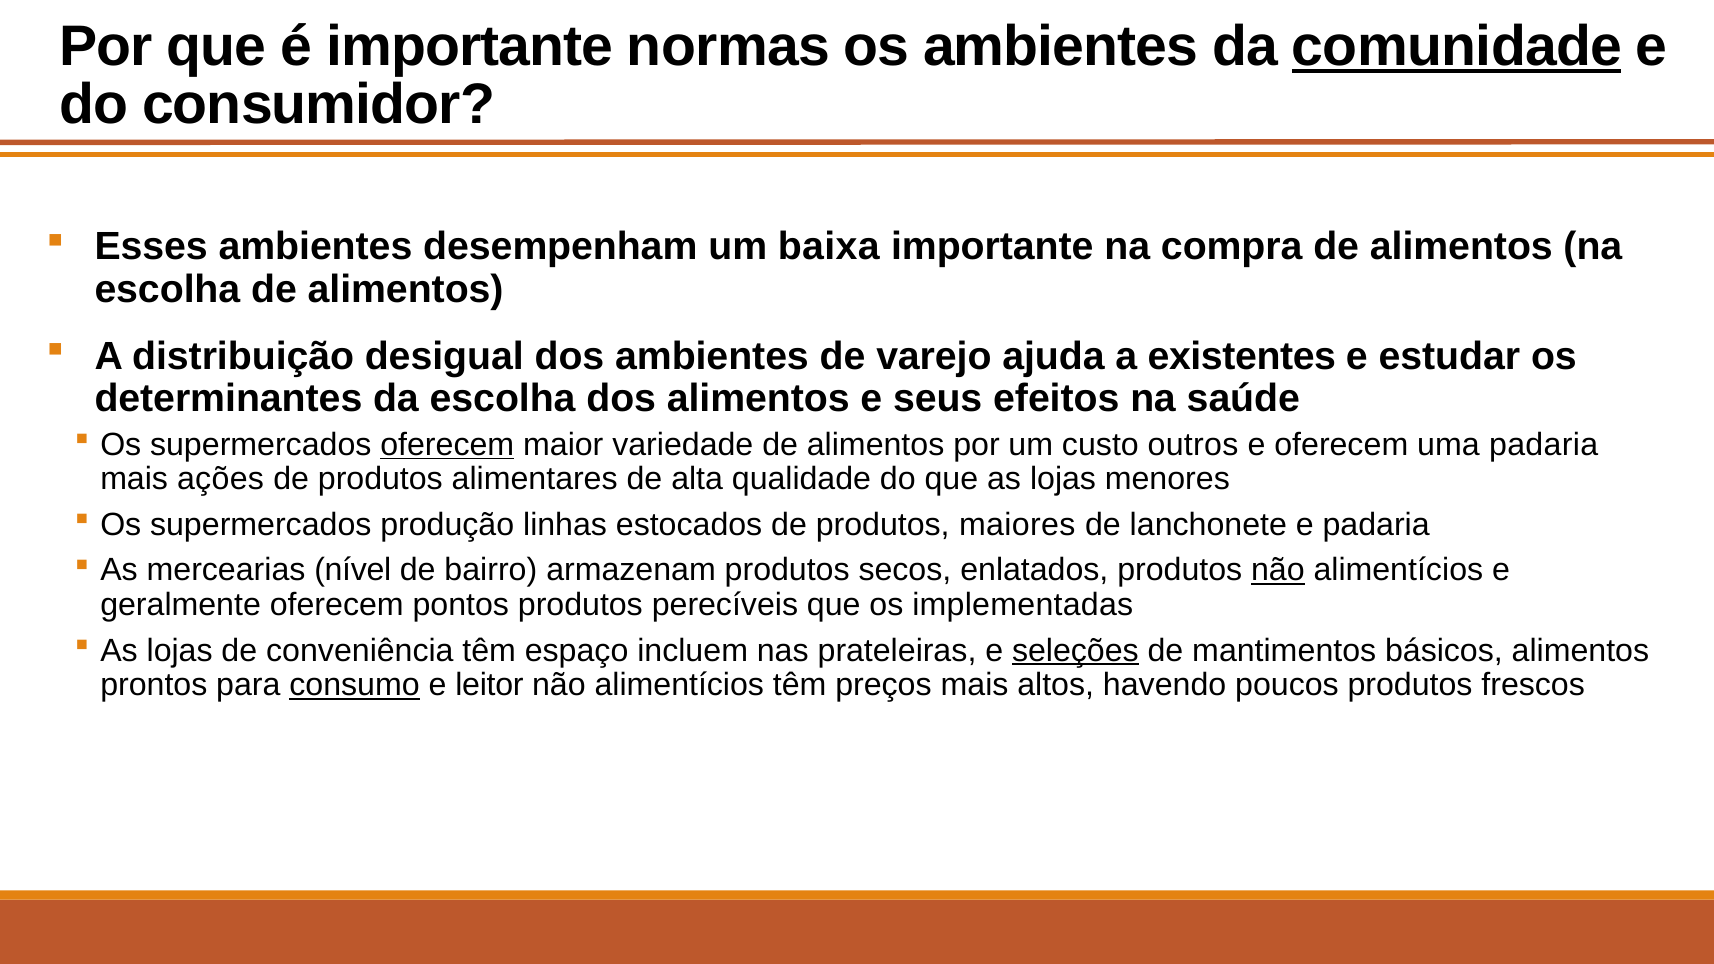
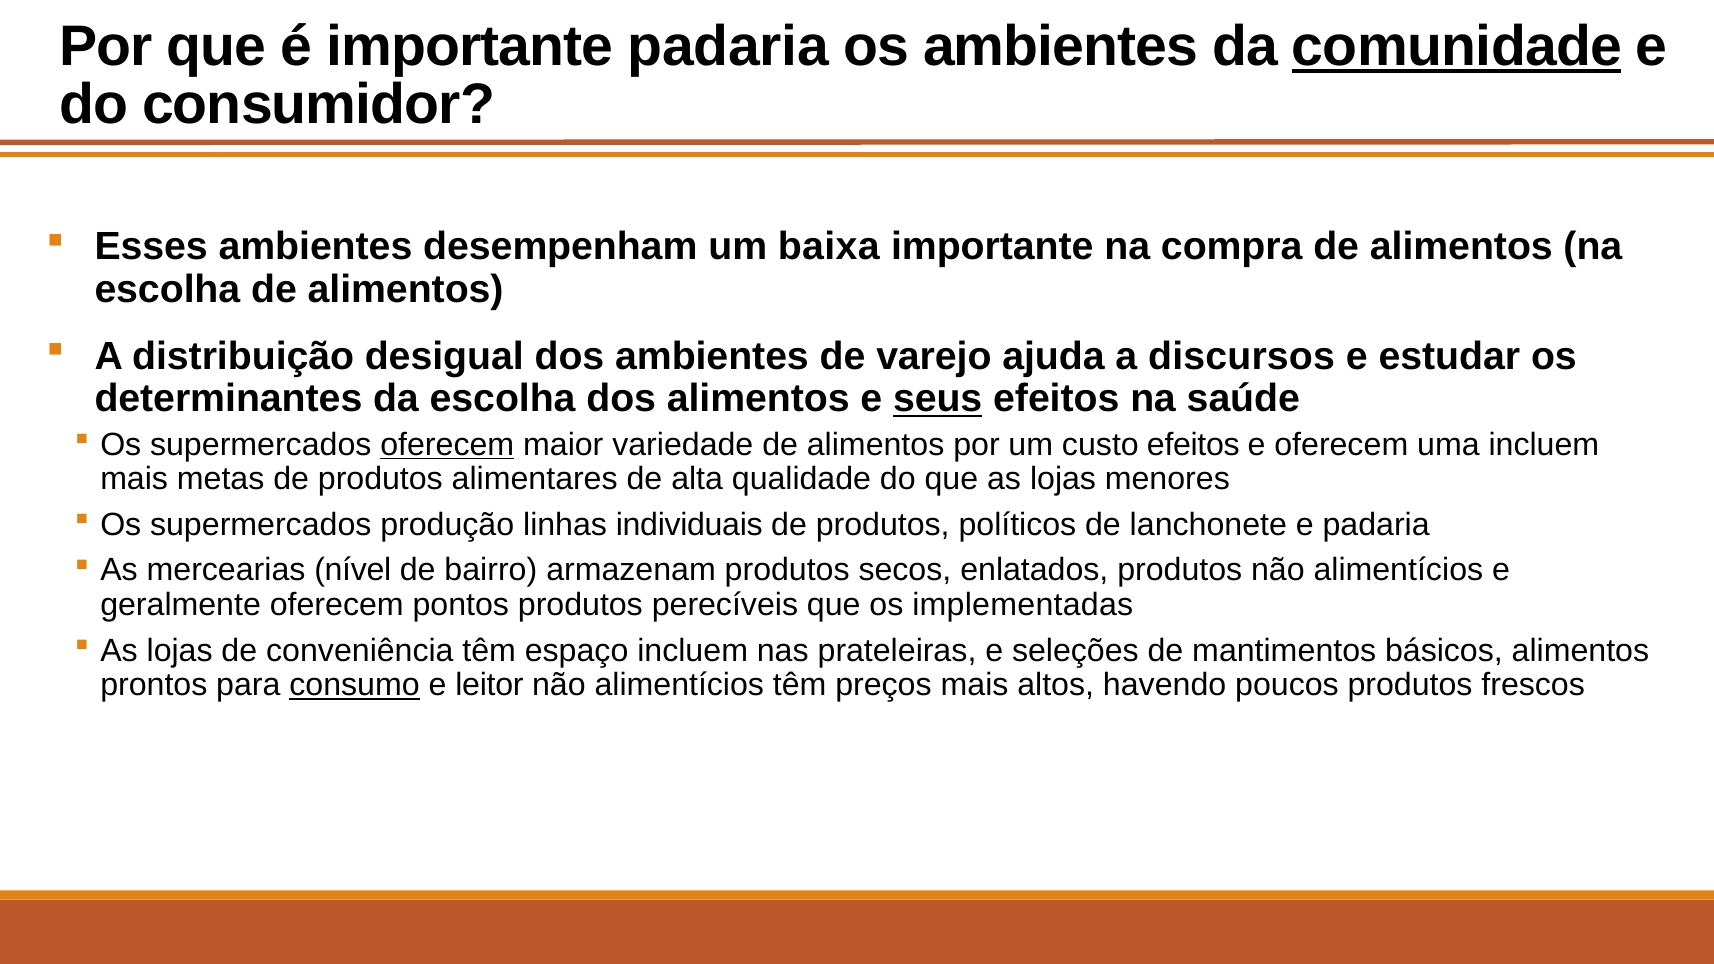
importante normas: normas -> padaria
existentes: existentes -> discursos
seus underline: none -> present
custo outros: outros -> efeitos
uma padaria: padaria -> incluem
ações: ações -> metas
estocados: estocados -> individuais
maiores: maiores -> políticos
não at (1278, 570) underline: present -> none
seleções underline: present -> none
